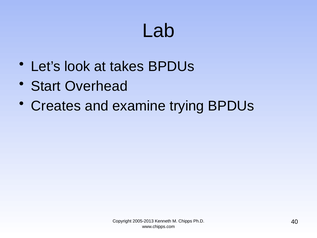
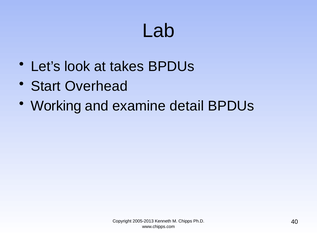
Creates: Creates -> Working
trying: trying -> detail
